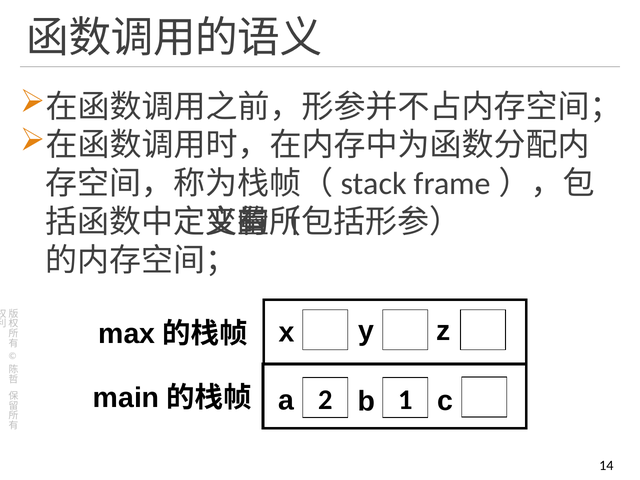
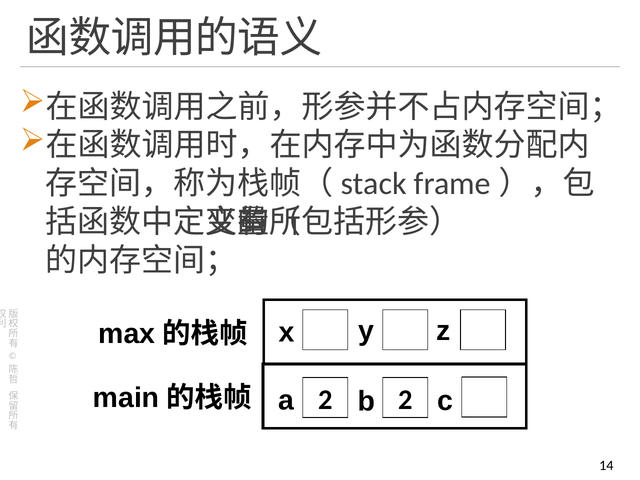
a 1: 1 -> 2
